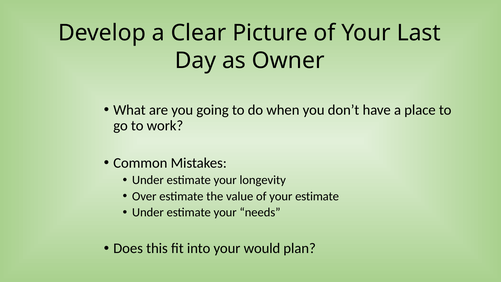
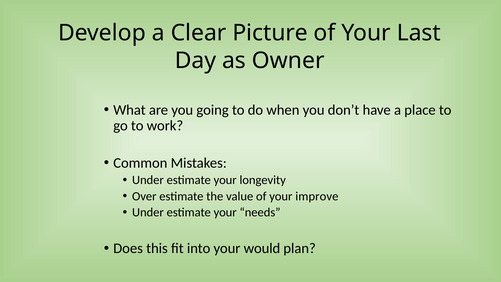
your estimate: estimate -> improve
